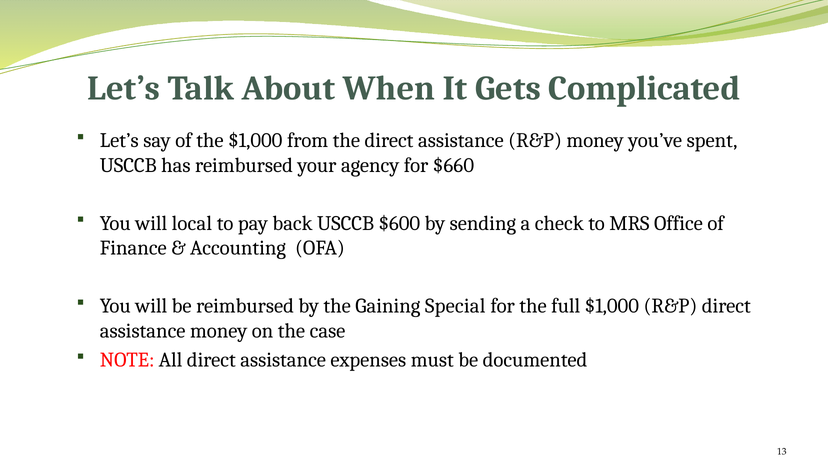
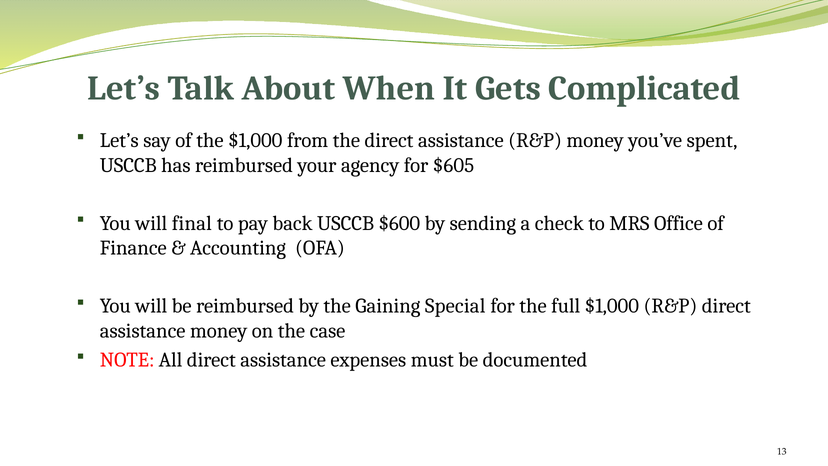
$660: $660 -> $605
local: local -> final
